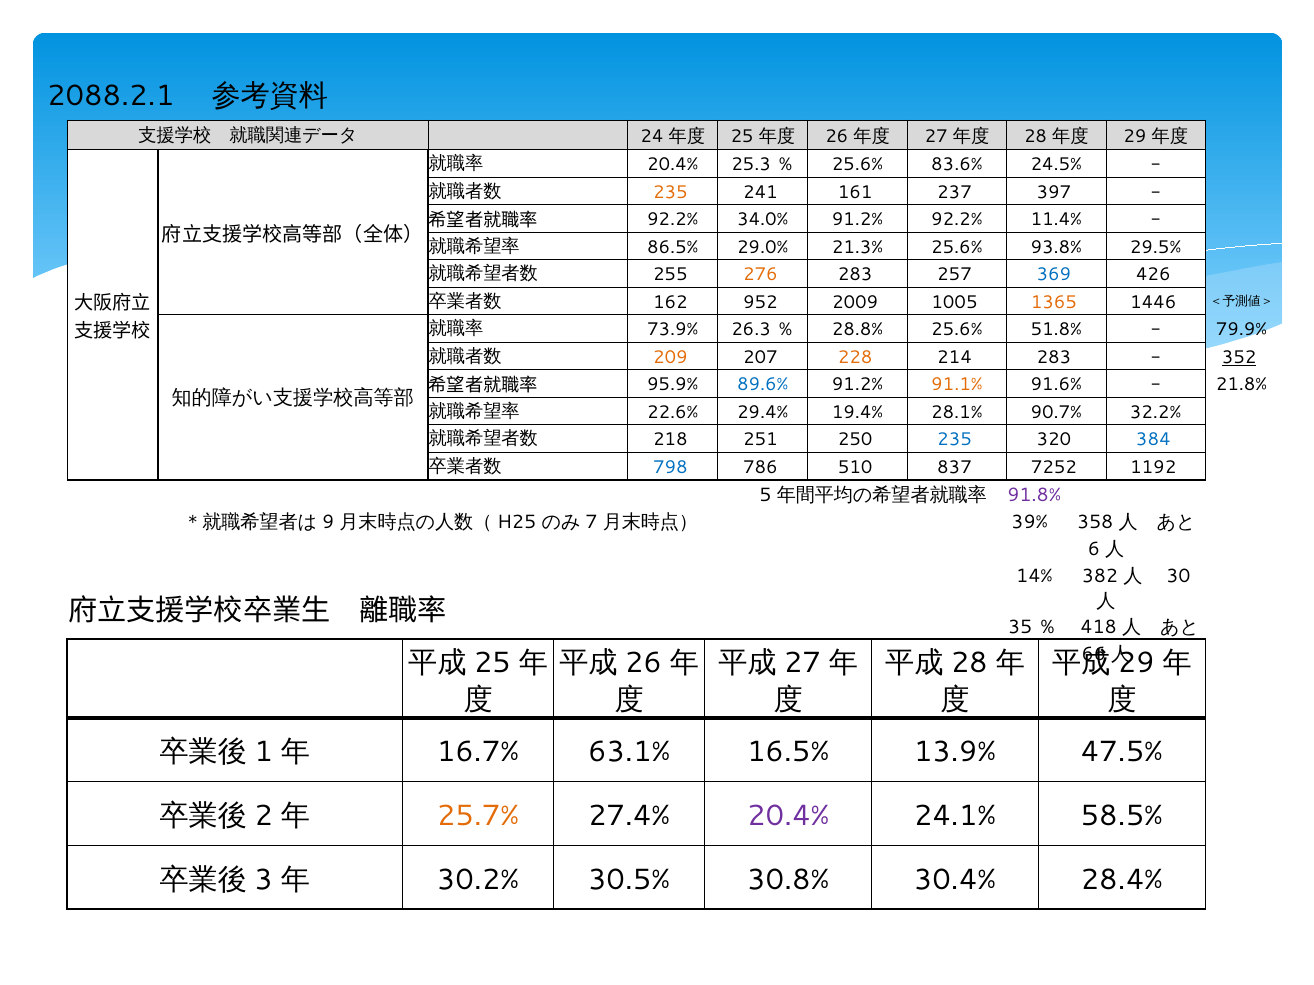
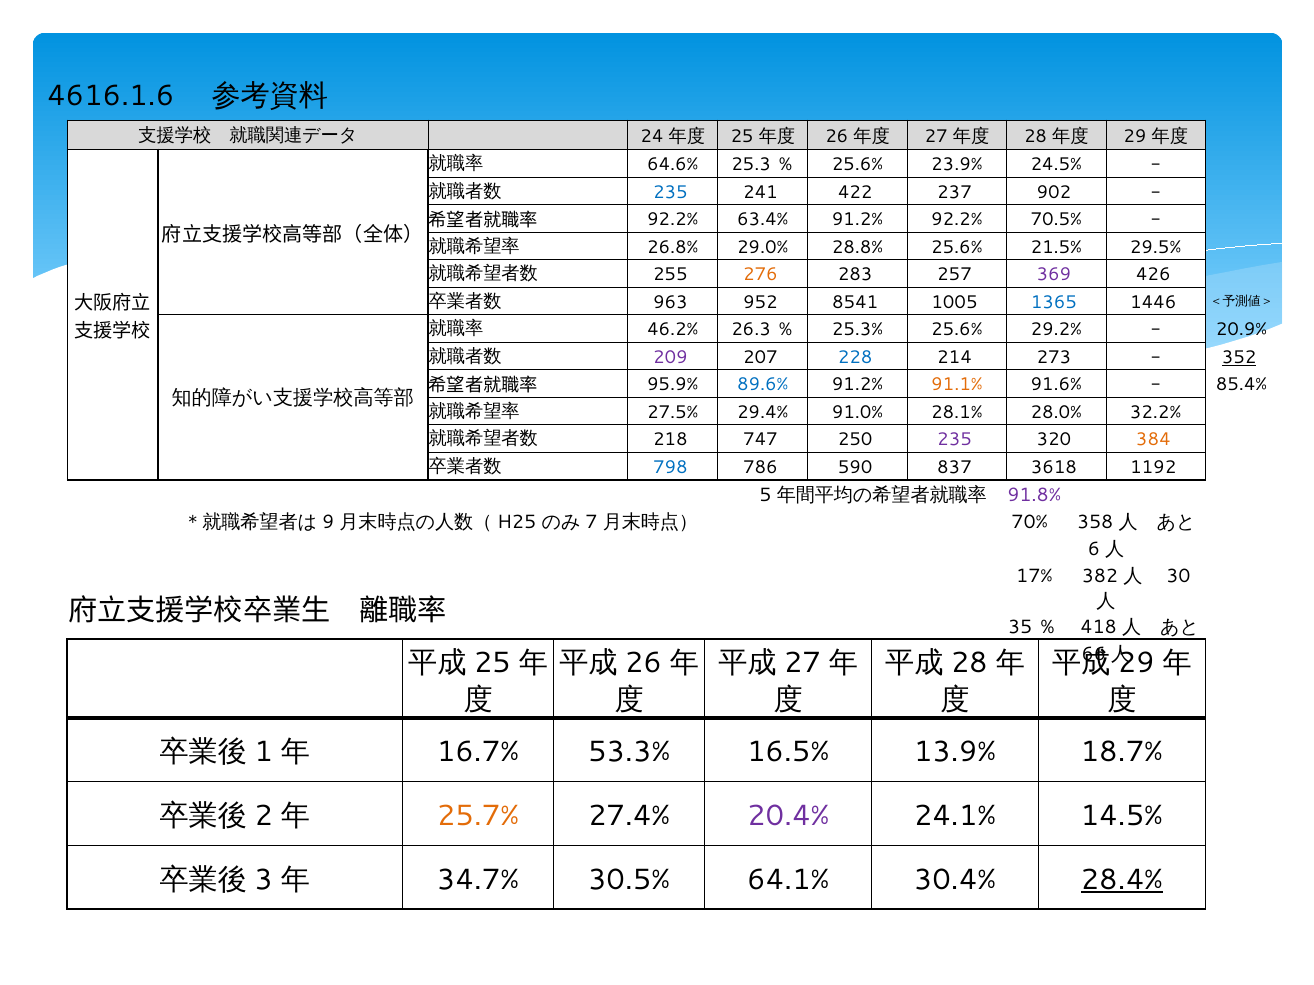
2088.2.1: 2088.2.1 -> 4616.1.6
20.4% at (673, 165): 20.4% -> 64.6%
83.6%: 83.6% -> 23.9%
235 at (670, 192) colour: orange -> blue
161: 161 -> 422
397: 397 -> 902
34.0%: 34.0% -> 63.4%
11.4%: 11.4% -> 70.5%
86.5%: 86.5% -> 26.8%
21.3%: 21.3% -> 28.8%
93.8%: 93.8% -> 21.5%
369 colour: blue -> purple
162: 162 -> 963
2009: 2009 -> 8541
1365 colour: orange -> blue
73.9%: 73.9% -> 46.2%
28.8%: 28.8% -> 25.3%
51.8%: 51.8% -> 29.2%
79.9%: 79.9% -> 20.9%
209 colour: orange -> purple
228 colour: orange -> blue
214 283: 283 -> 273
21.8%: 21.8% -> 85.4%
22.6%: 22.6% -> 27.5%
19.4%: 19.4% -> 91.0%
90.7%: 90.7% -> 28.0%
251: 251 -> 747
235 at (955, 440) colour: blue -> purple
384 colour: blue -> orange
510: 510 -> 590
7252: 7252 -> 3618
39%: 39% -> 70%
14%: 14% -> 17%
63.1%: 63.1% -> 53.3%
47.5%: 47.5% -> 18.7%
58.5%: 58.5% -> 14.5%
30.2%: 30.2% -> 34.7%
30.8%: 30.8% -> 64.1%
28.4% underline: none -> present
